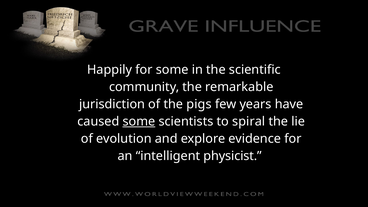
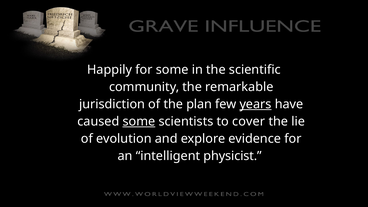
pigs: pigs -> plan
years underline: none -> present
spiral: spiral -> cover
